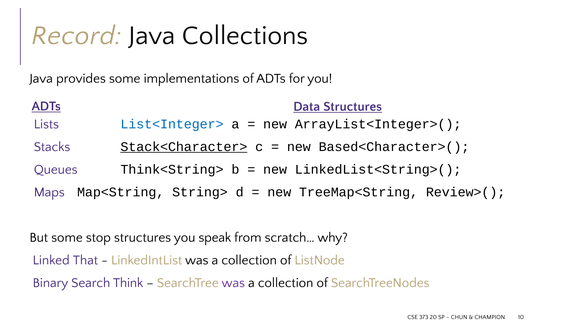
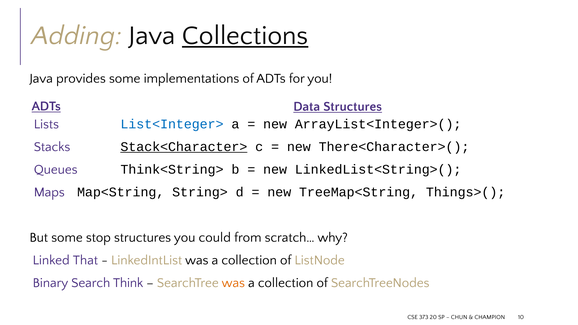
Record: Record -> Adding
Collections underline: none -> present
Based<Character>(: Based<Character>( -> There<Character>(
Review>(: Review>( -> Things>(
speak: speak -> could
was at (233, 283) colour: purple -> orange
